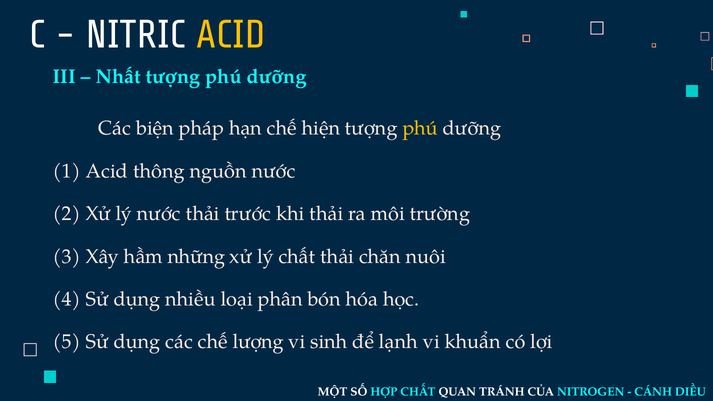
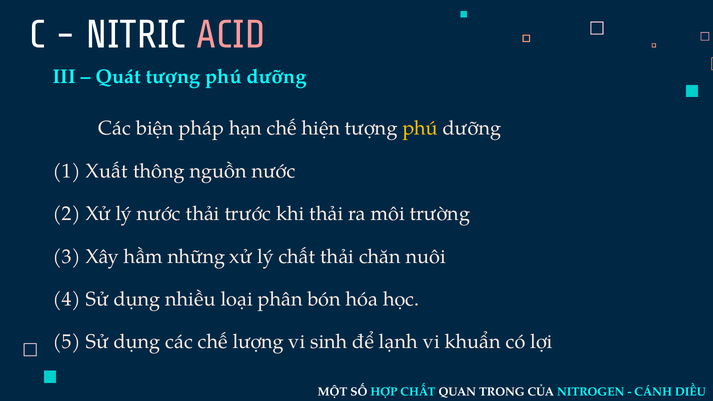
ACID at (231, 35) colour: yellow -> pink
Nhất: Nhất -> Quát
1 Acid: Acid -> Xuất
TRÁNH: TRÁNH -> TRONG
